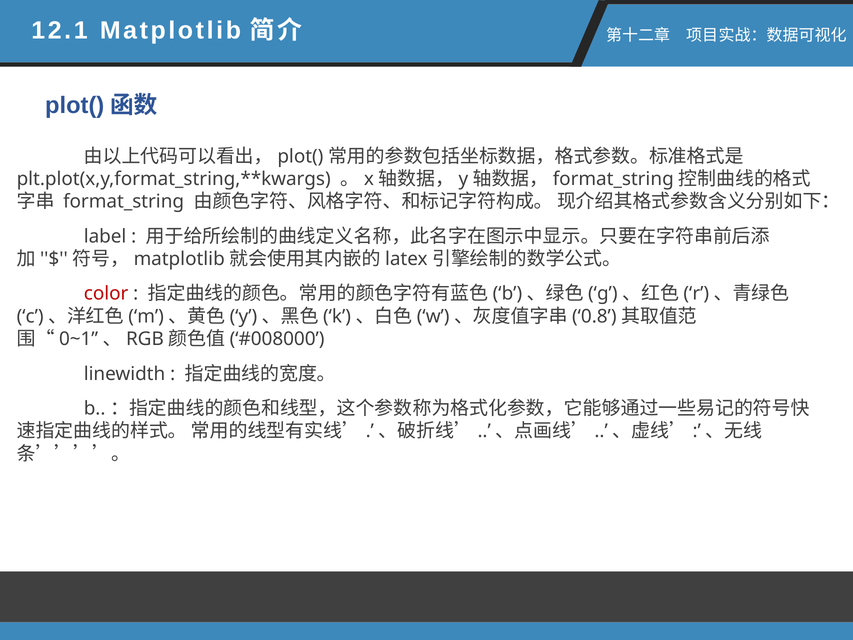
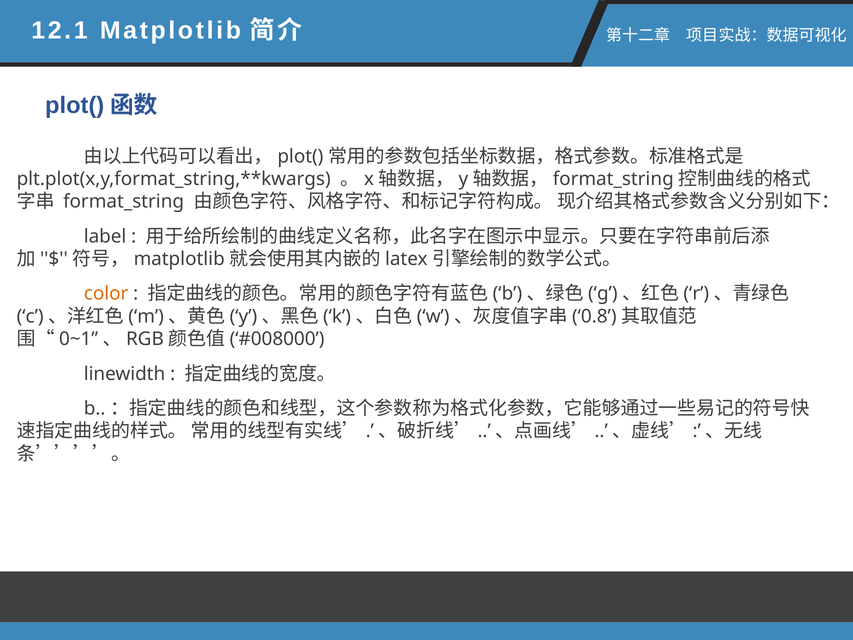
color colour: red -> orange
